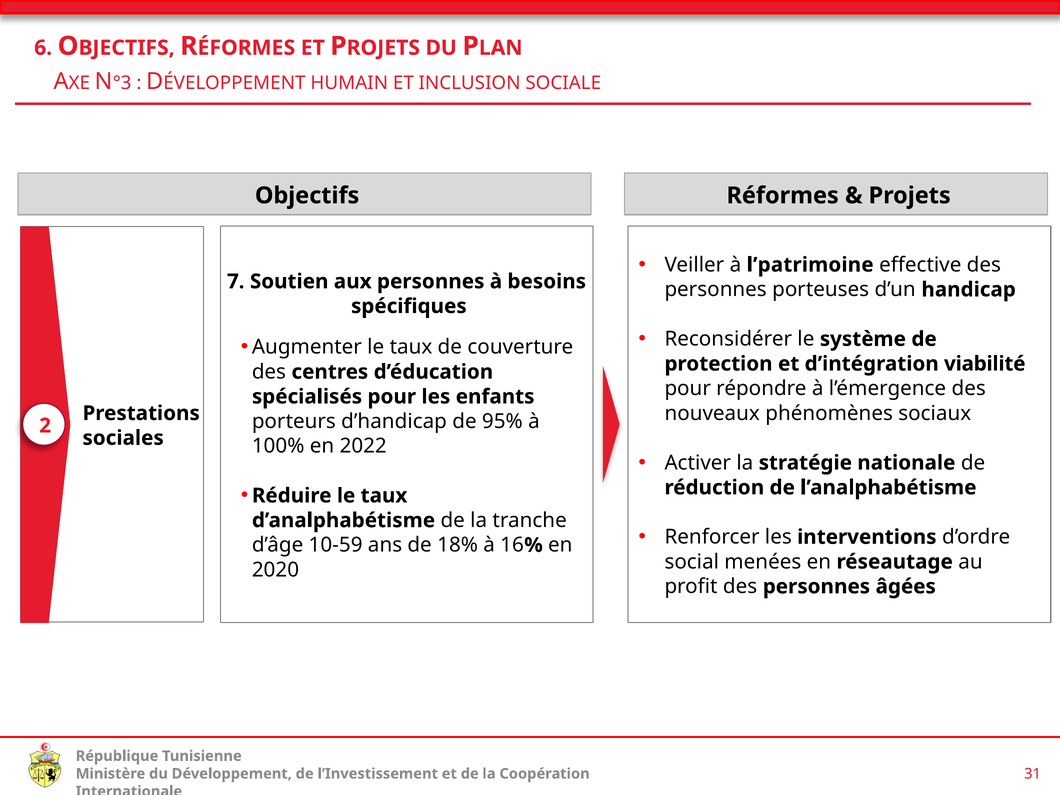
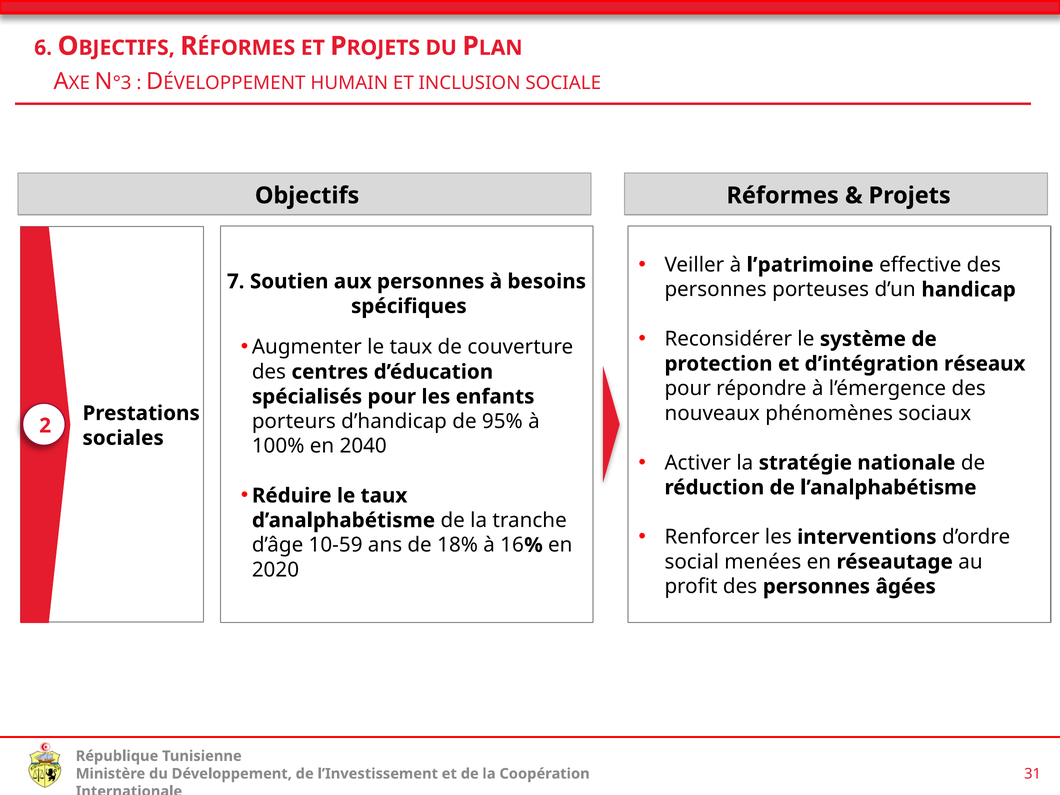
viabilité: viabilité -> réseaux
2022: 2022 -> 2040
